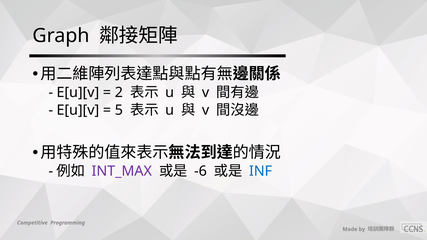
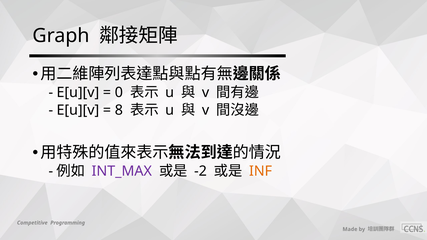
2: 2 -> 0
5: 5 -> 8
-6: -6 -> -2
INF colour: blue -> orange
